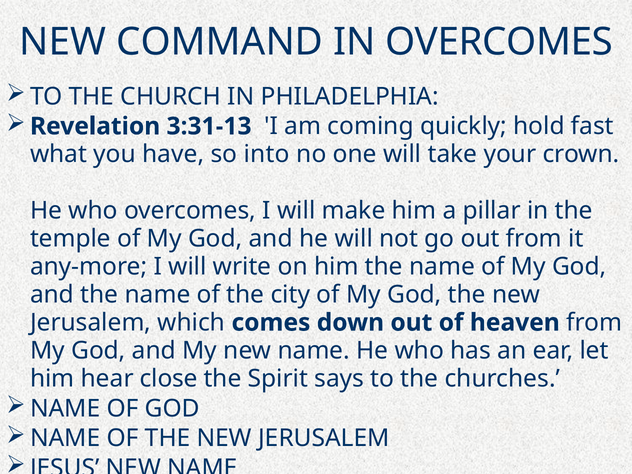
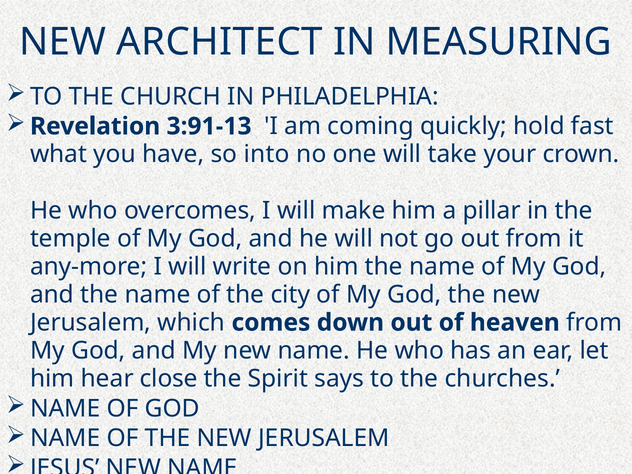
COMMAND: COMMAND -> ARCHITECT
IN OVERCOMES: OVERCOMES -> MEASURING
3:31-13: 3:31-13 -> 3:91-13
